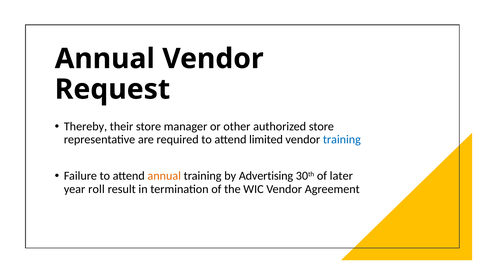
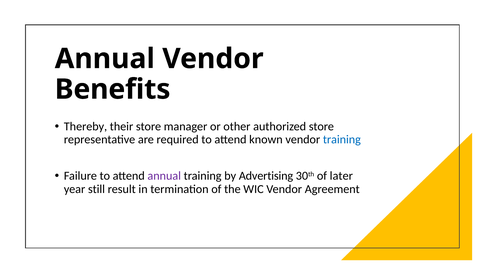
Request: Request -> Benefits
limited: limited -> known
annual at (164, 176) colour: orange -> purple
roll: roll -> still
